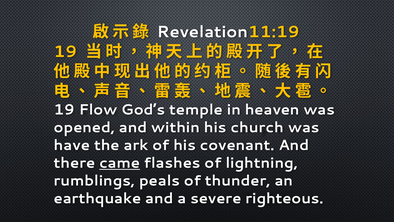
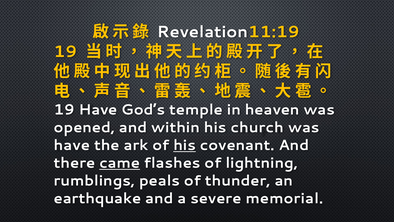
19 Flow: Flow -> Have
his at (185, 145) underline: none -> present
righteous: righteous -> memorial
